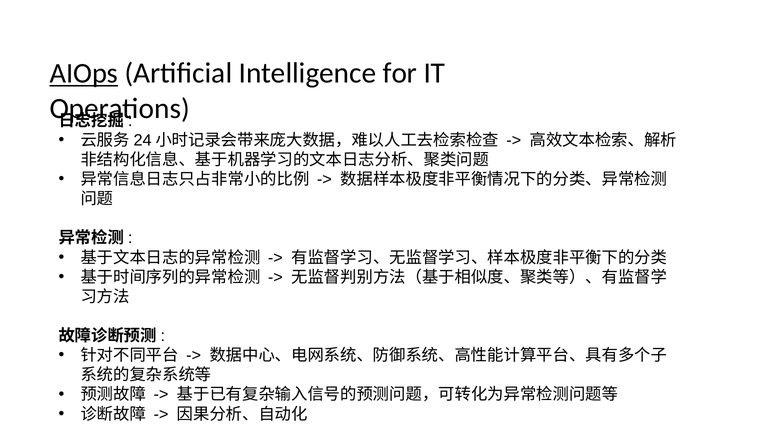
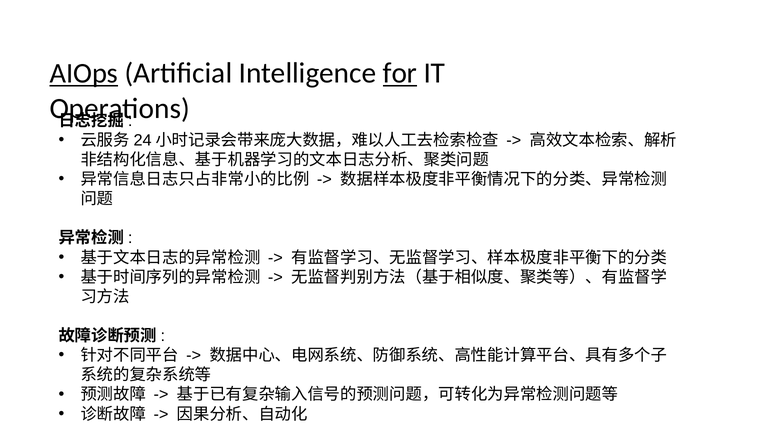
for underline: none -> present
